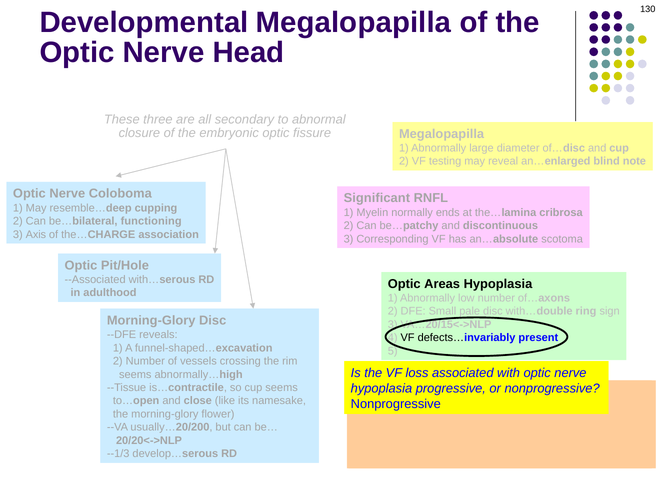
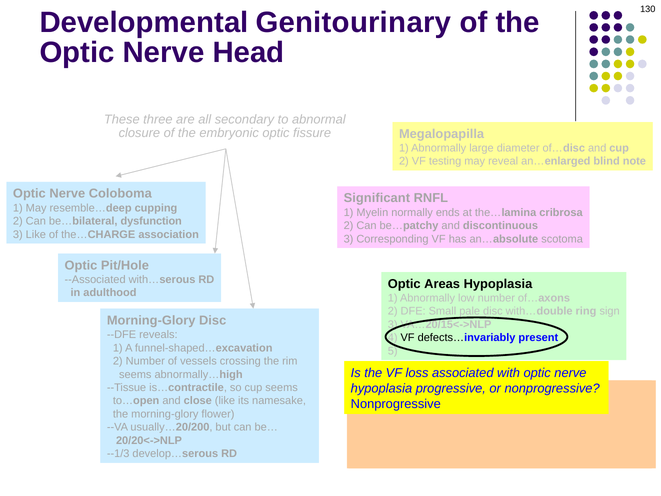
Developmental Megalopapilla: Megalopapilla -> Genitourinary
functioning: functioning -> dysfunction
3 Axis: Axis -> Like
